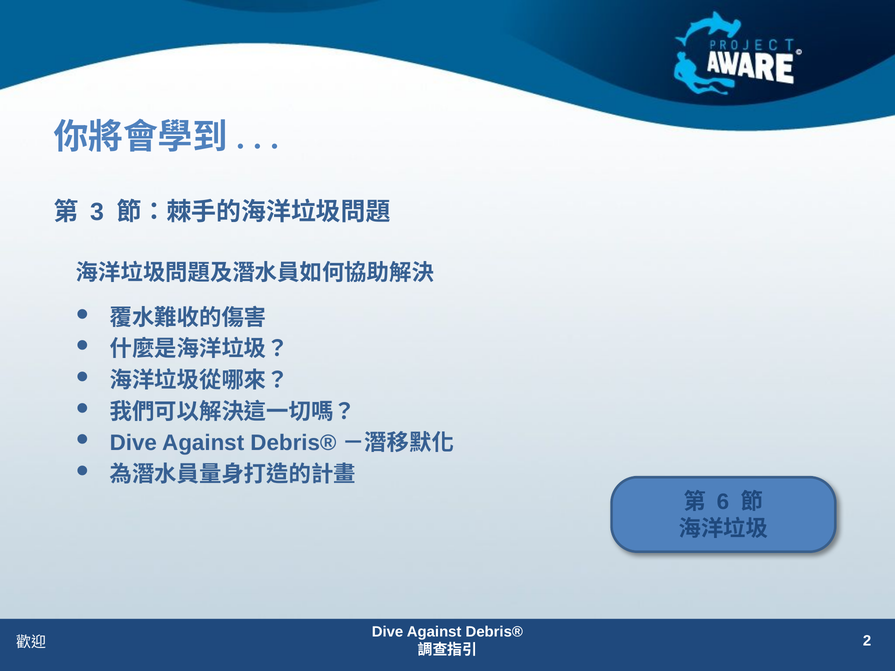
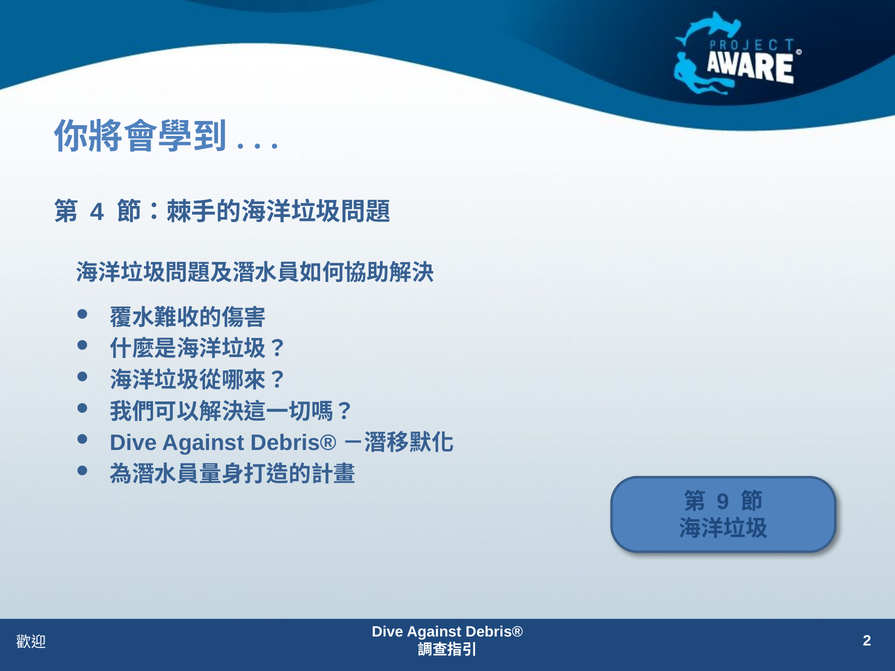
3: 3 -> 4
6: 6 -> 9
